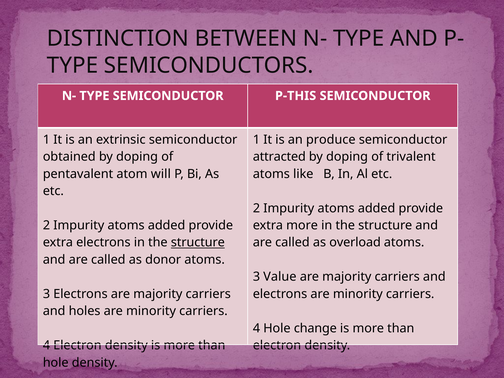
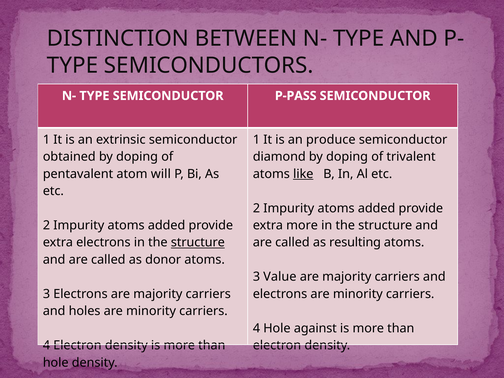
P-THIS: P-THIS -> P-PASS
attracted: attracted -> diamond
like underline: none -> present
overload: overload -> resulting
change: change -> against
